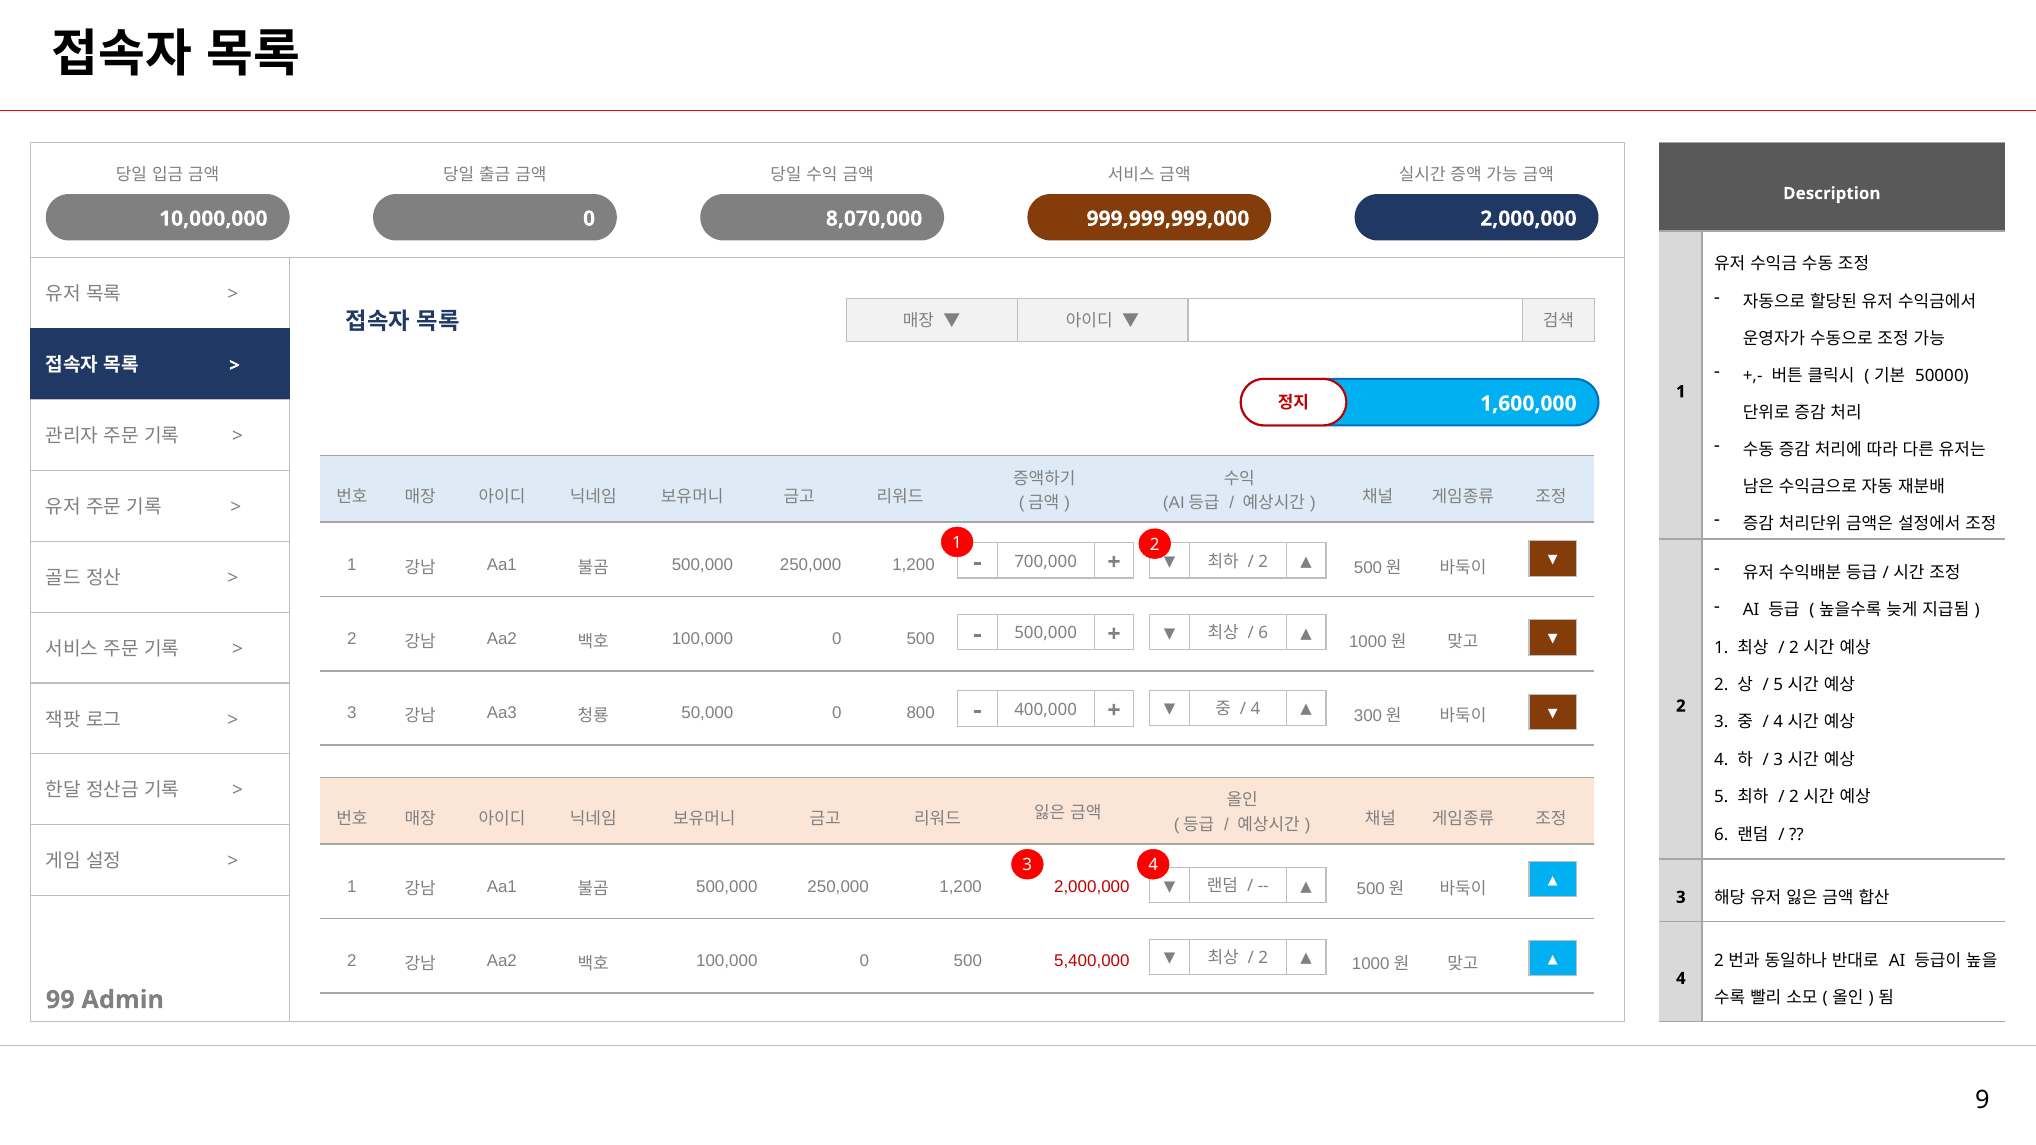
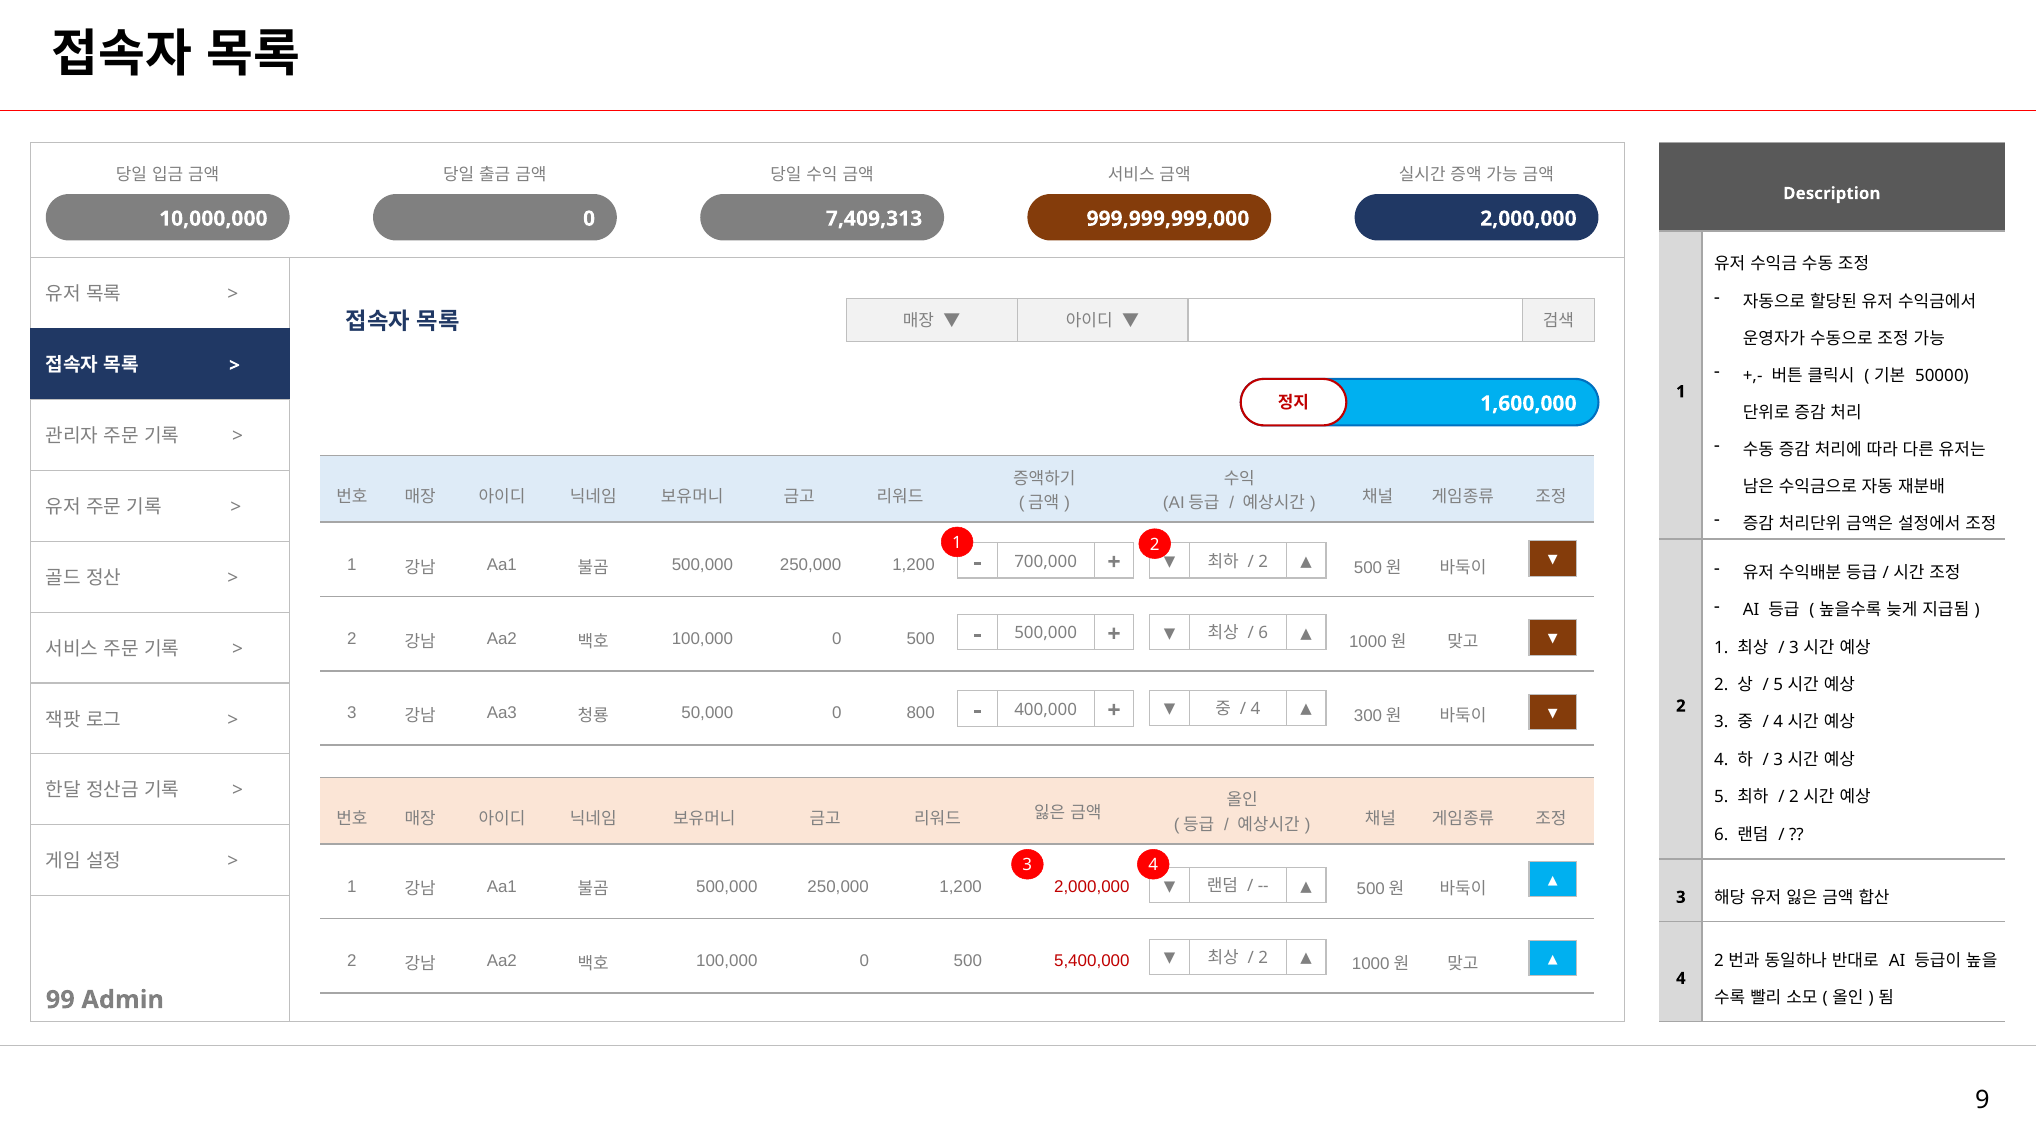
8,070,000: 8,070,000 -> 7,409,313
2 at (1794, 648): 2 -> 3
